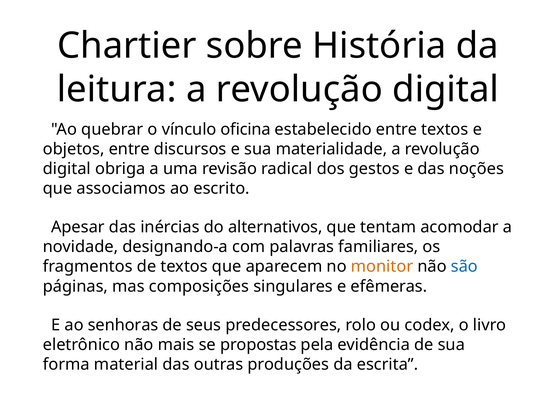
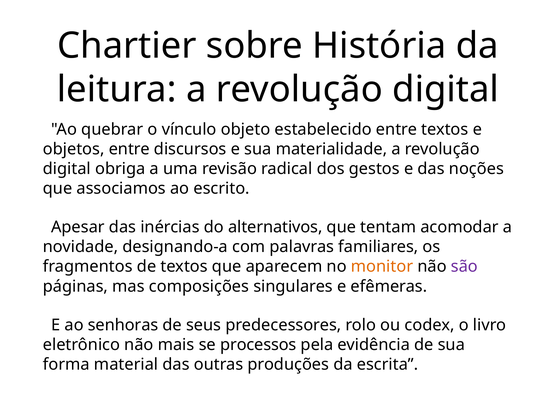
oficina: oficina -> objeto
são colour: blue -> purple
propostas: propostas -> processos
